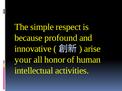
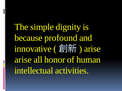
respect: respect -> dignity
your at (23, 60): your -> arise
